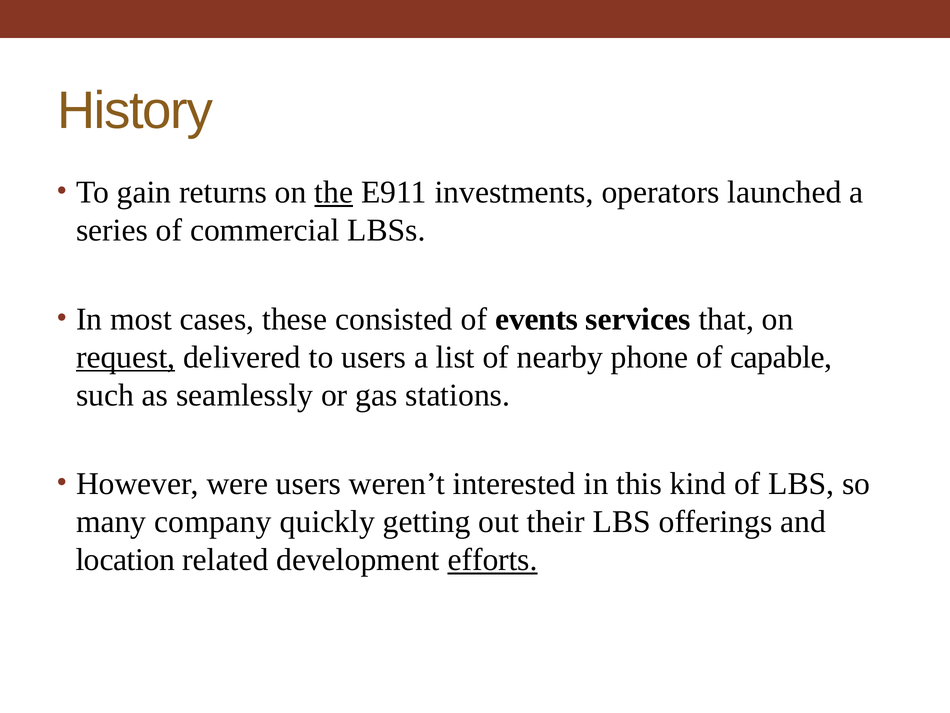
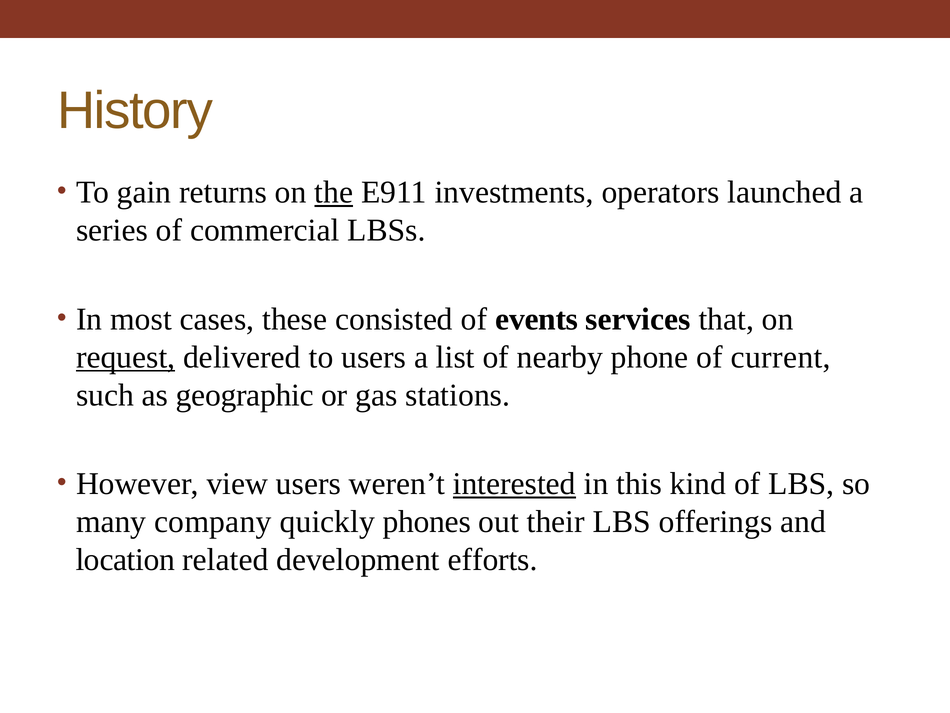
capable: capable -> current
seamlessly: seamlessly -> geographic
were: were -> view
interested underline: none -> present
getting: getting -> phones
efforts underline: present -> none
